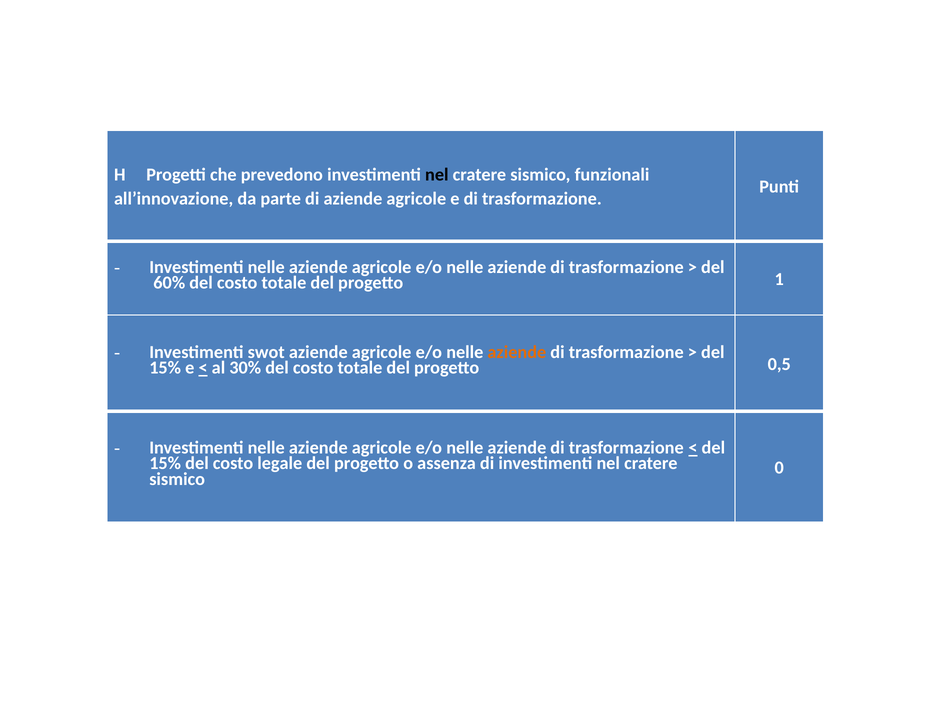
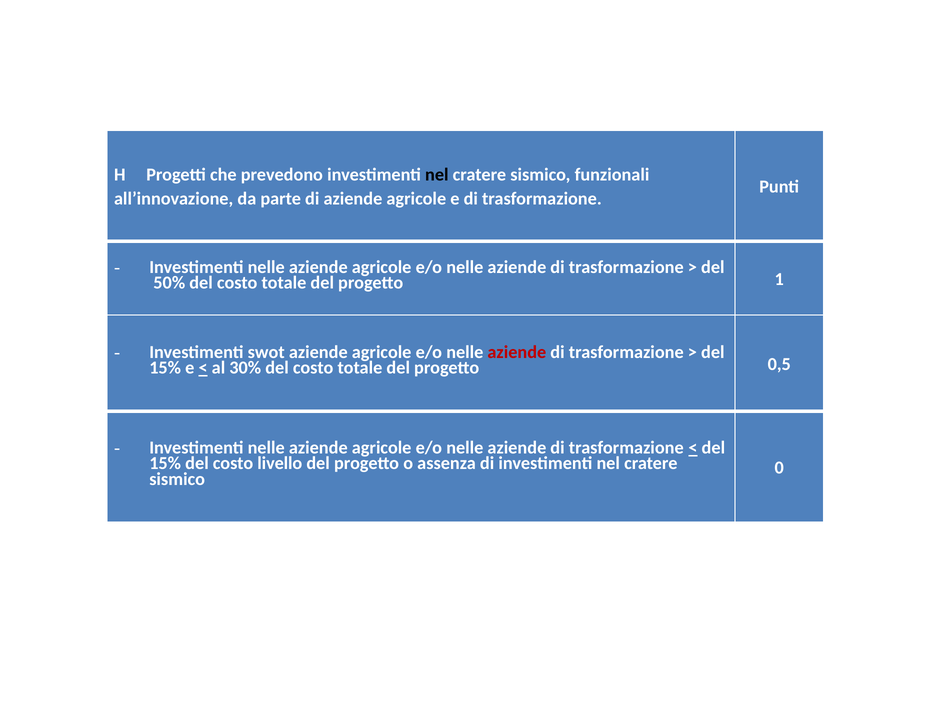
60%: 60% -> 50%
aziende at (517, 352) colour: orange -> red
legale: legale -> livello
